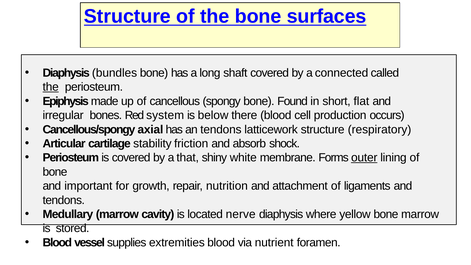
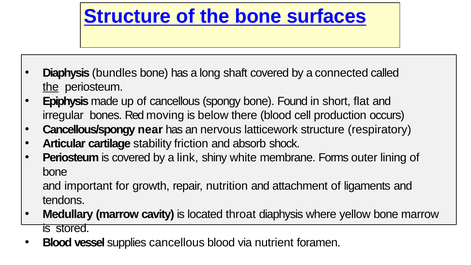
system: system -> moving
axial: axial -> near
an tendons: tendons -> nervous
that: that -> link
outer underline: present -> none
nerve: nerve -> throat
supplies extremities: extremities -> cancellous
